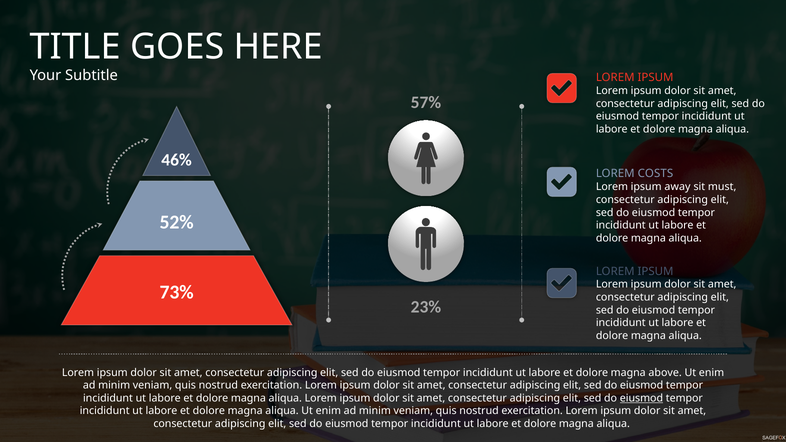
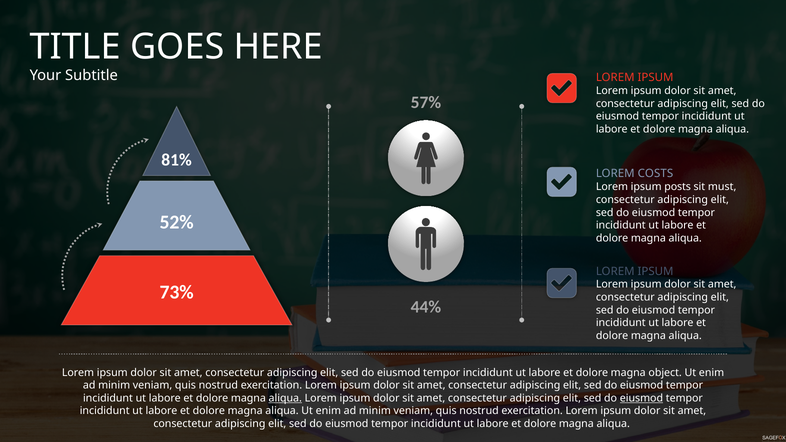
46%: 46% -> 81%
away: away -> posts
23%: 23% -> 44%
above: above -> object
aliqua at (285, 398) underline: none -> present
